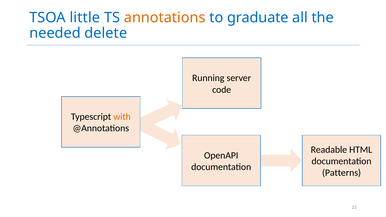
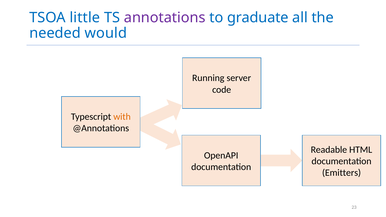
annotations colour: orange -> purple
delete: delete -> would
Patterns: Patterns -> Emitters
